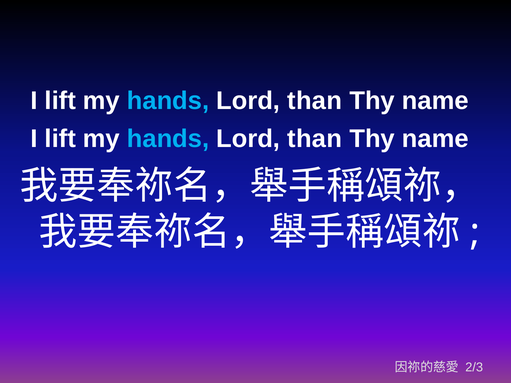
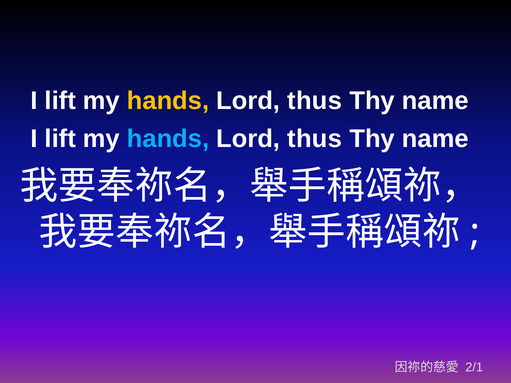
hands at (168, 101) colour: light blue -> yellow
than at (315, 101): than -> thus
than at (315, 139): than -> thus
2/3: 2/3 -> 2/1
